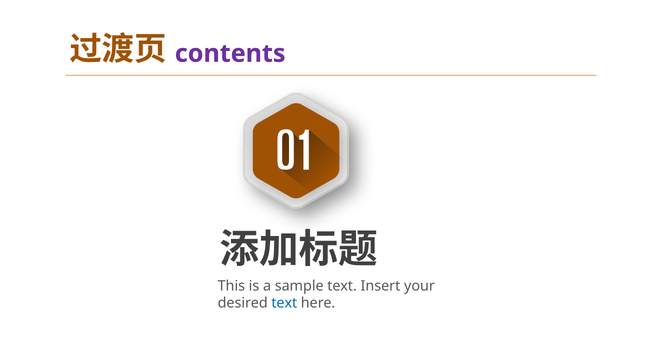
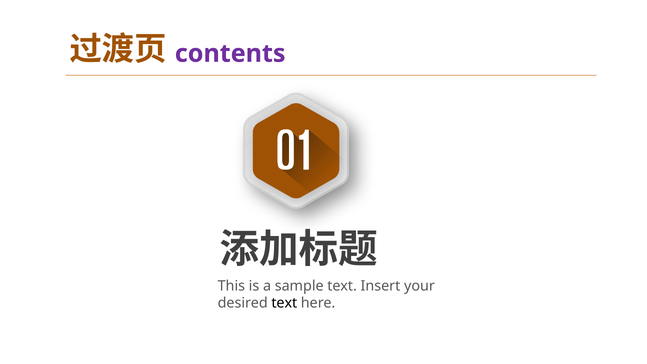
text at (284, 303) colour: blue -> black
